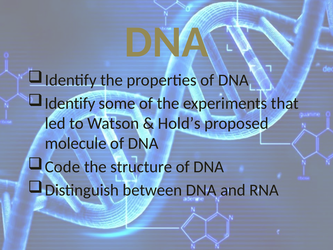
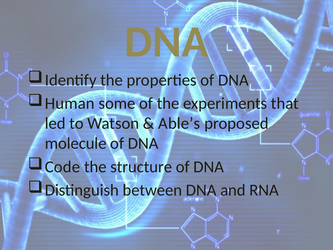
Identify at (70, 103): Identify -> Human
Hold’s: Hold’s -> Able’s
